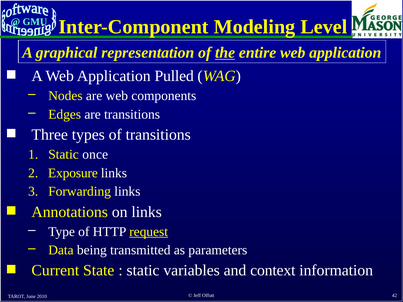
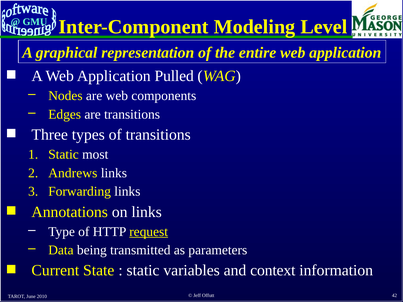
the underline: present -> none
once: once -> most
Exposure: Exposure -> Andrews
